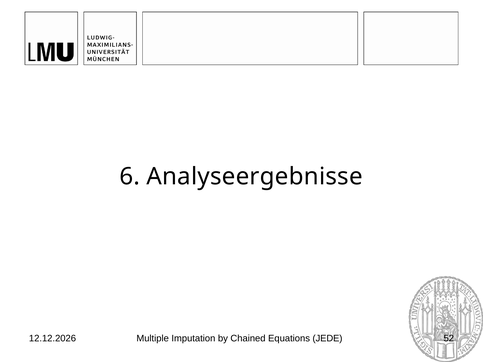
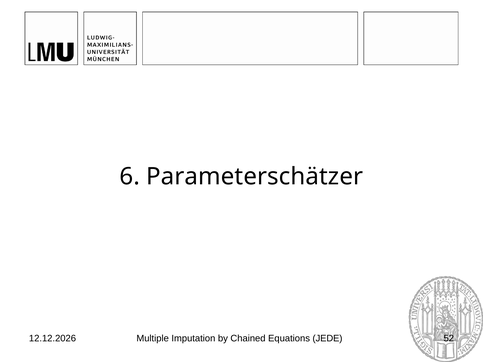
Analyseergebnisse: Analyseergebnisse -> Parameterschätzer
